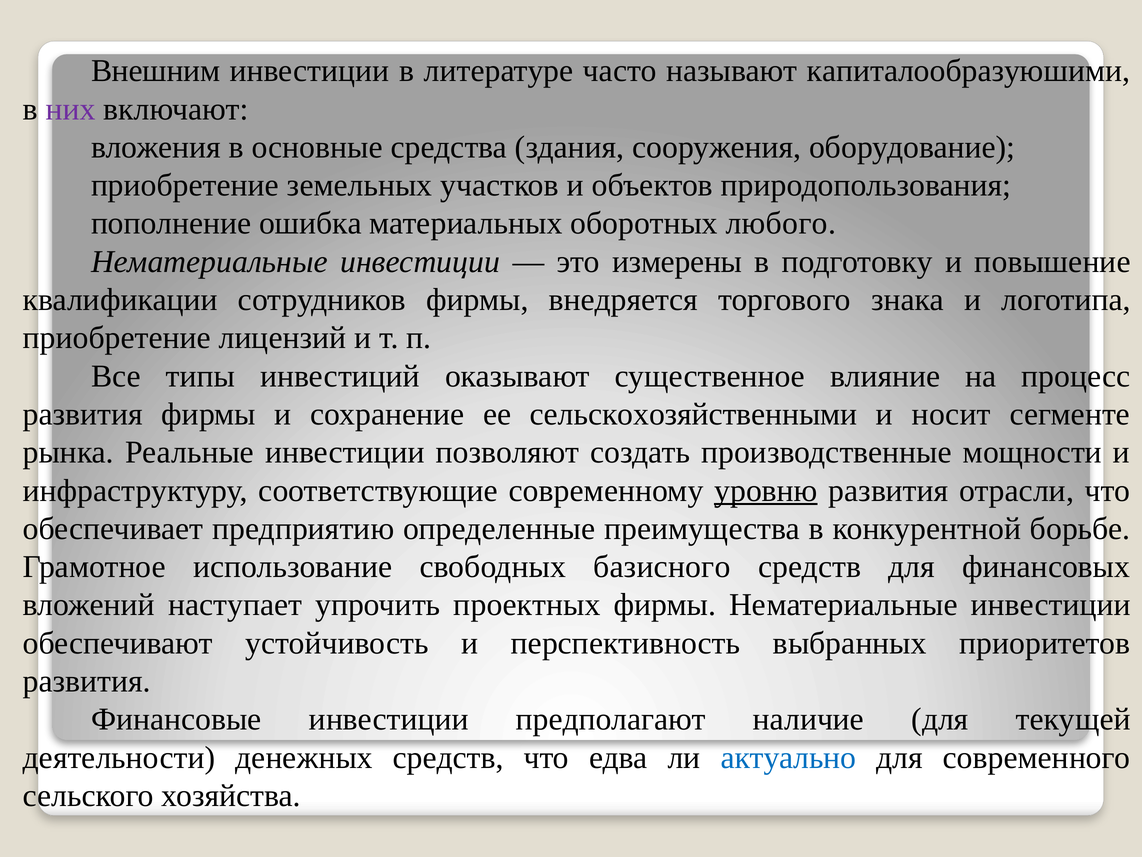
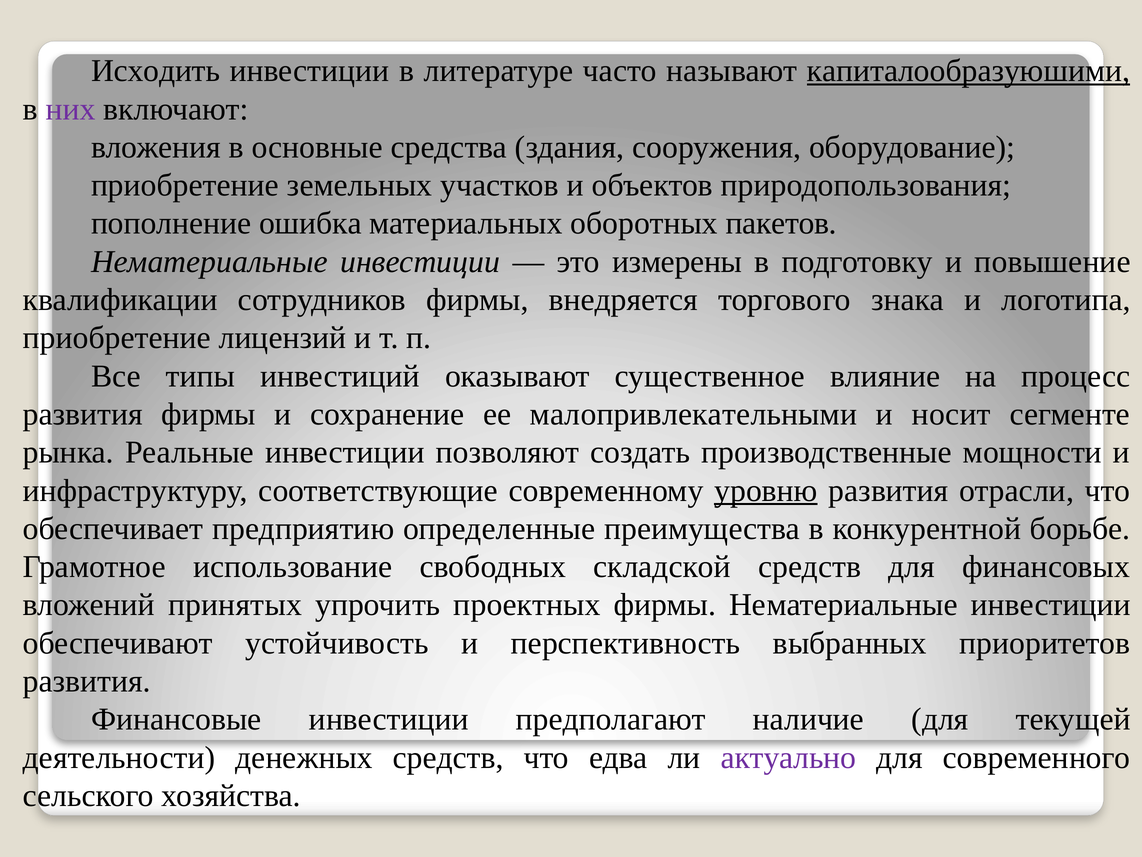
Внешним: Внешним -> Исходить
капиталообразуюшими underline: none -> present
любого: любого -> пакетов
сельскохозяйственными: сельскохозяйственными -> малопривлекательными
базисного: базисного -> складской
наступает: наступает -> принятых
актуально colour: blue -> purple
